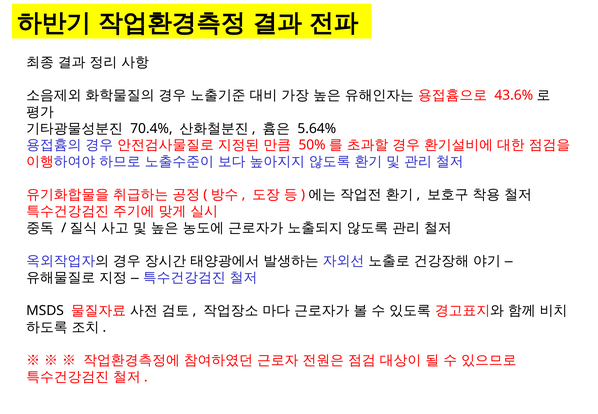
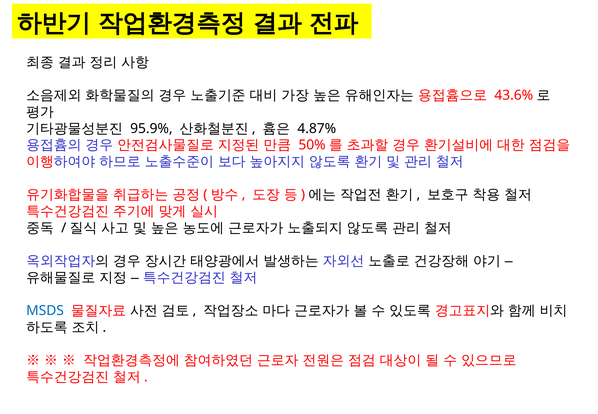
70.4%: 70.4% -> 95.9%
5.64%: 5.64% -> 4.87%
MSDS colour: black -> blue
